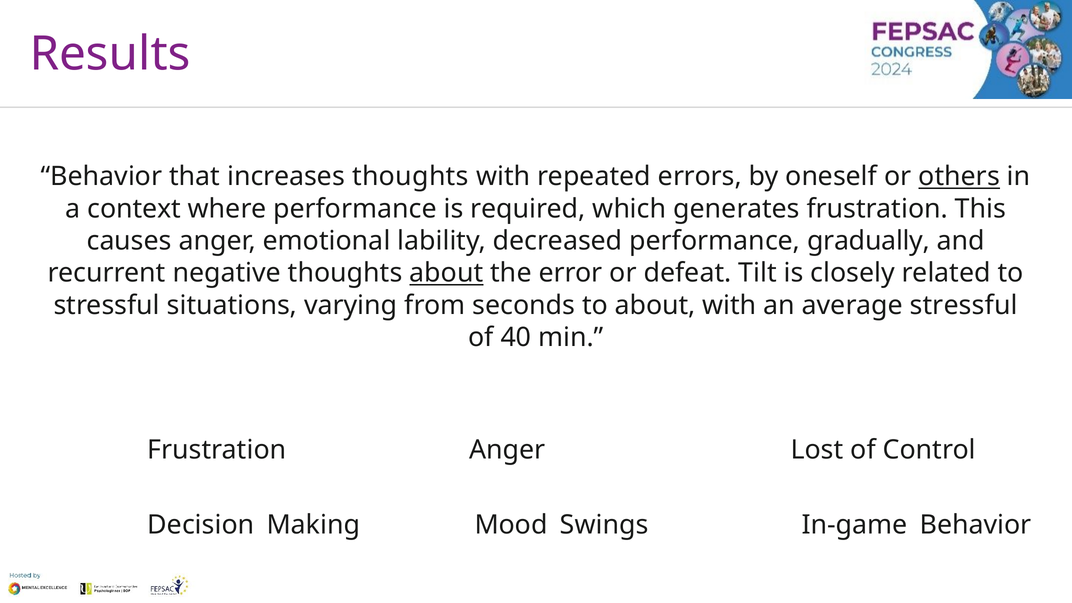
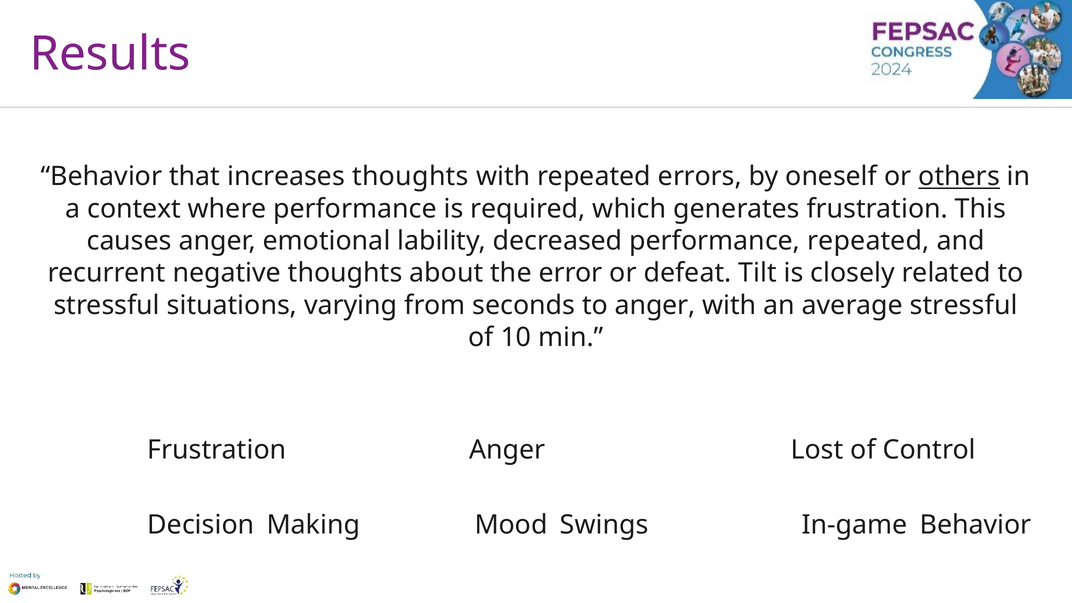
performance gradually: gradually -> repeated
about at (446, 273) underline: present -> none
to about: about -> anger
40: 40 -> 10
